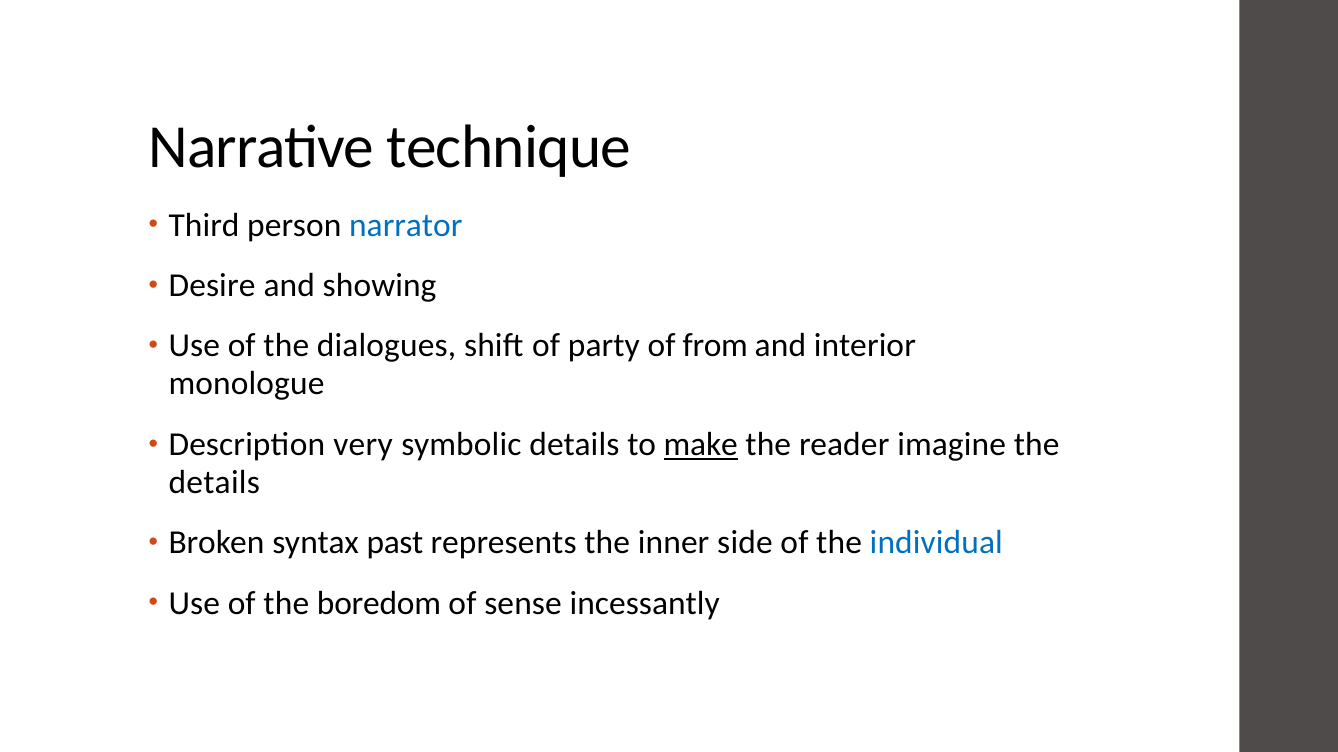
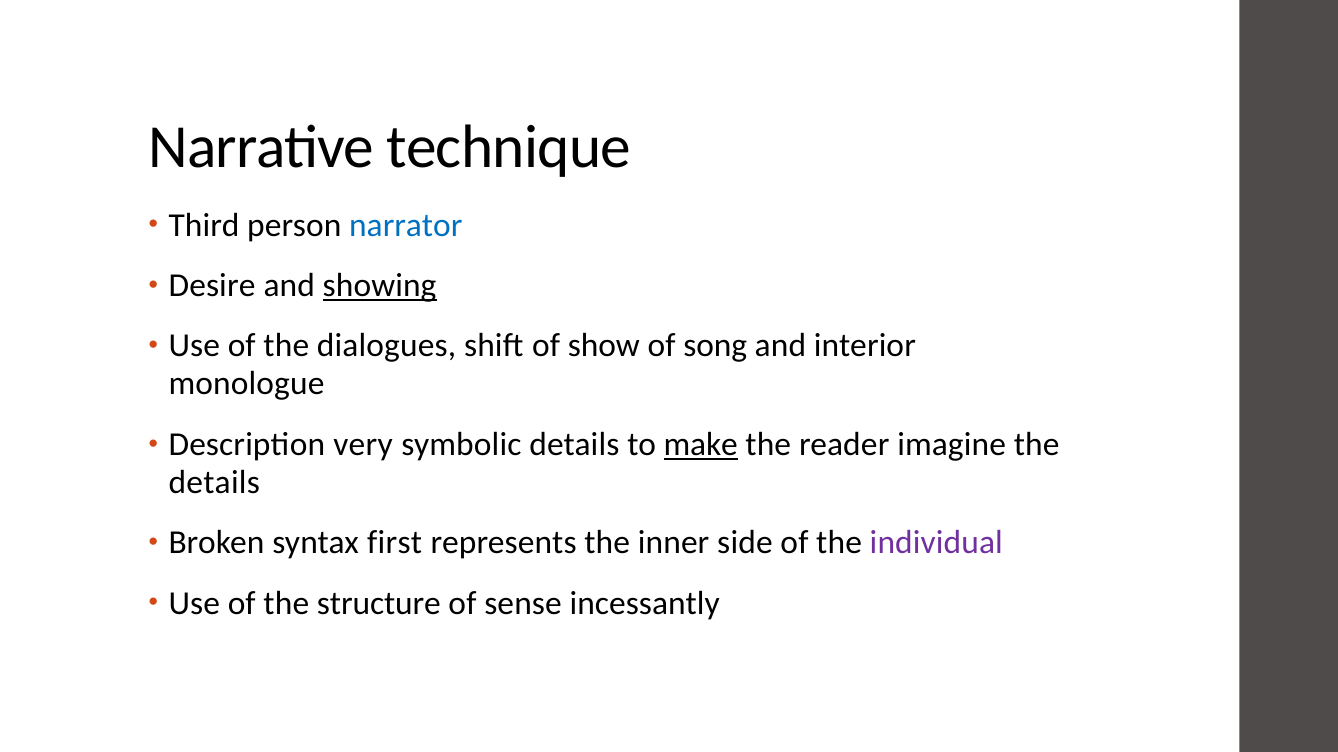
showing underline: none -> present
party: party -> show
from: from -> song
past: past -> first
individual colour: blue -> purple
boredom: boredom -> structure
